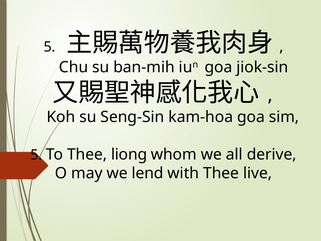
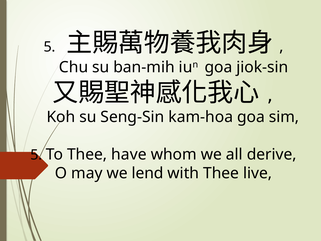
liong: liong -> have
